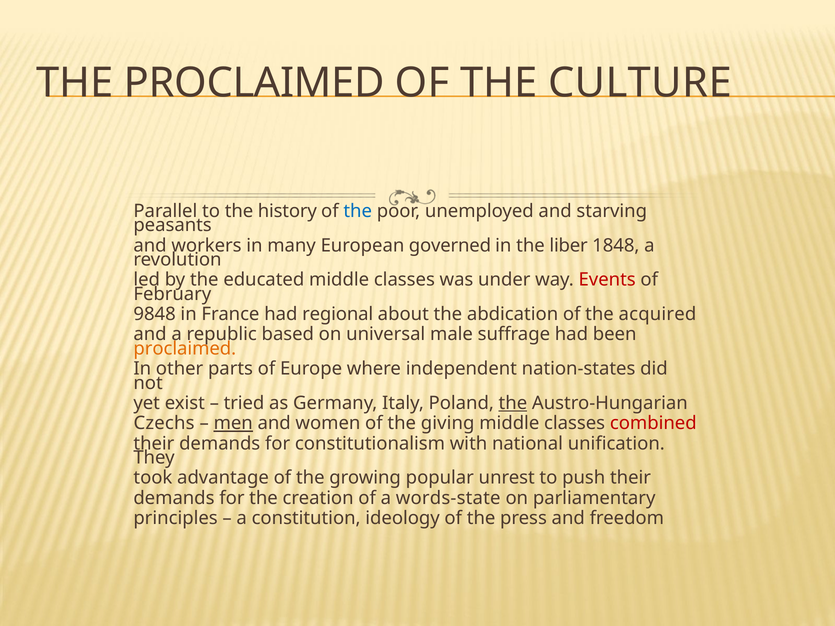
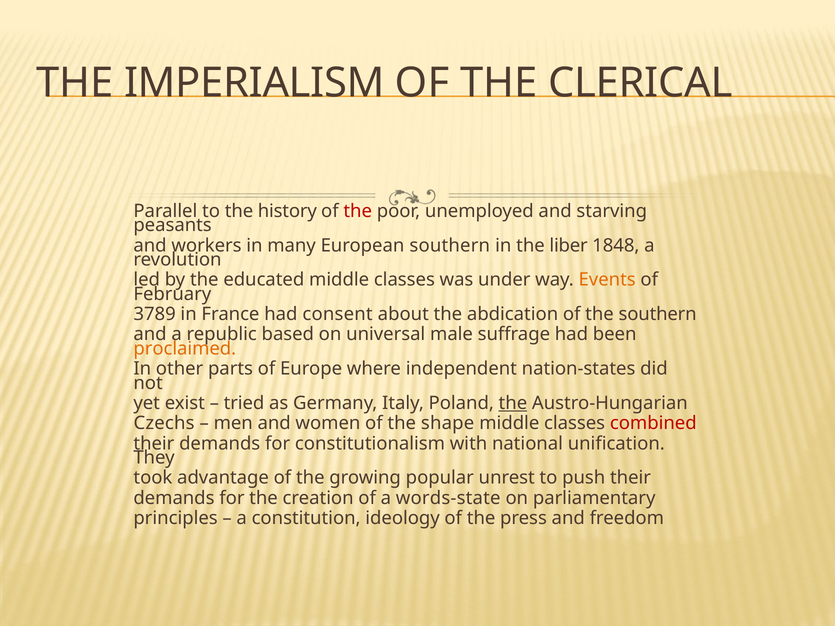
THE PROCLAIMED: PROCLAIMED -> IMPERIALISM
CULTURE: CULTURE -> CLERICAL
the at (358, 211) colour: blue -> red
European governed: governed -> southern
Events colour: red -> orange
9848: 9848 -> 3789
regional: regional -> consent
the acquired: acquired -> southern
men underline: present -> none
giving: giving -> shape
